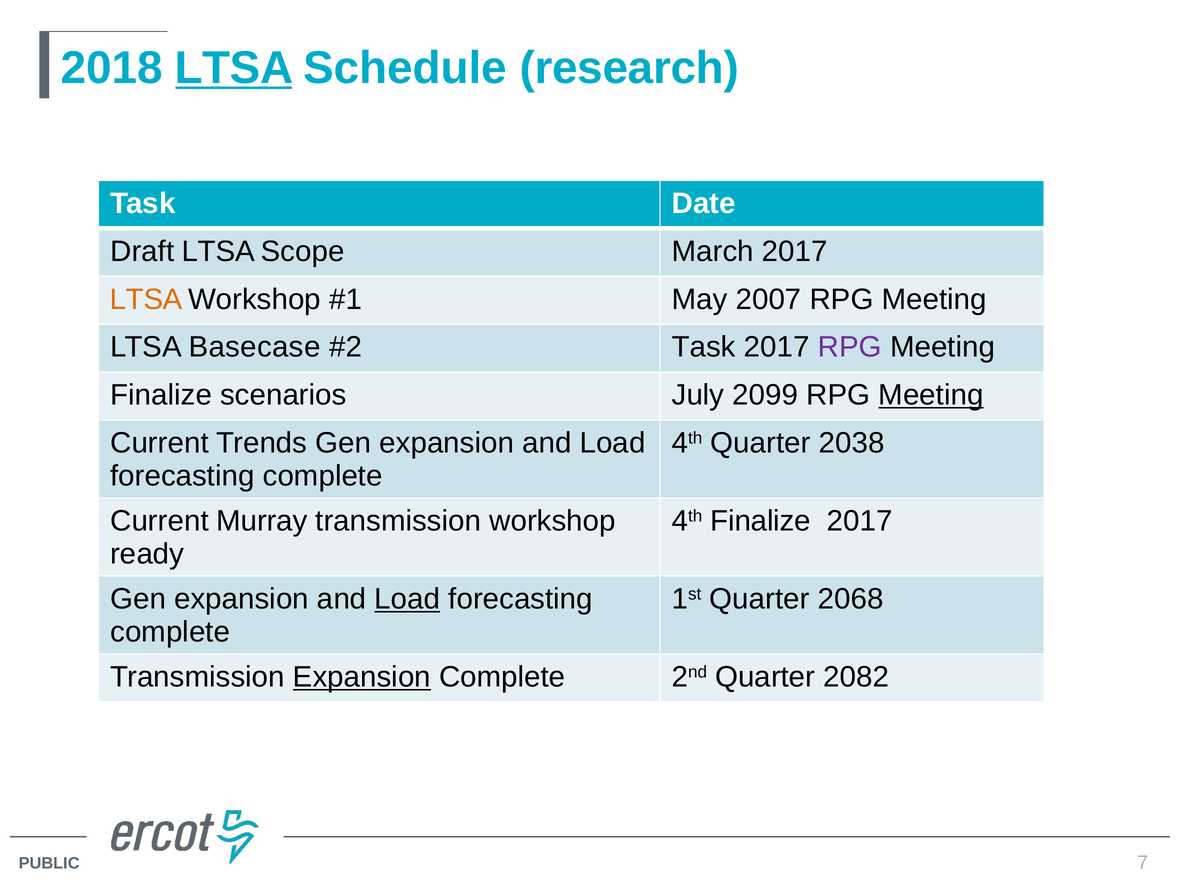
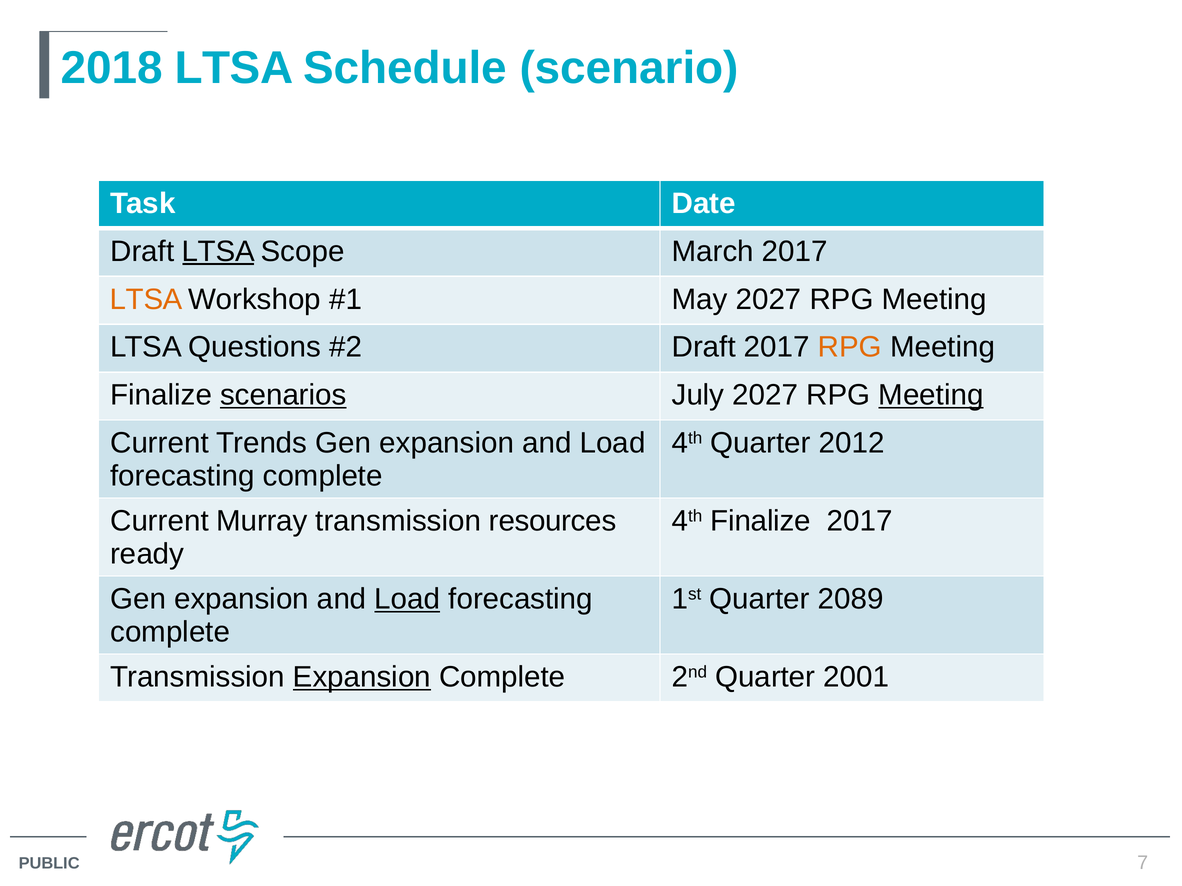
LTSA at (234, 68) underline: present -> none
research: research -> scenario
LTSA at (218, 251) underline: none -> present
May 2007: 2007 -> 2027
Basecase: Basecase -> Questions
Task at (704, 347): Task -> Draft
RPG at (850, 347) colour: purple -> orange
scenarios underline: none -> present
July 2099: 2099 -> 2027
2038: 2038 -> 2012
transmission workshop: workshop -> resources
2068: 2068 -> 2089
2082: 2082 -> 2001
